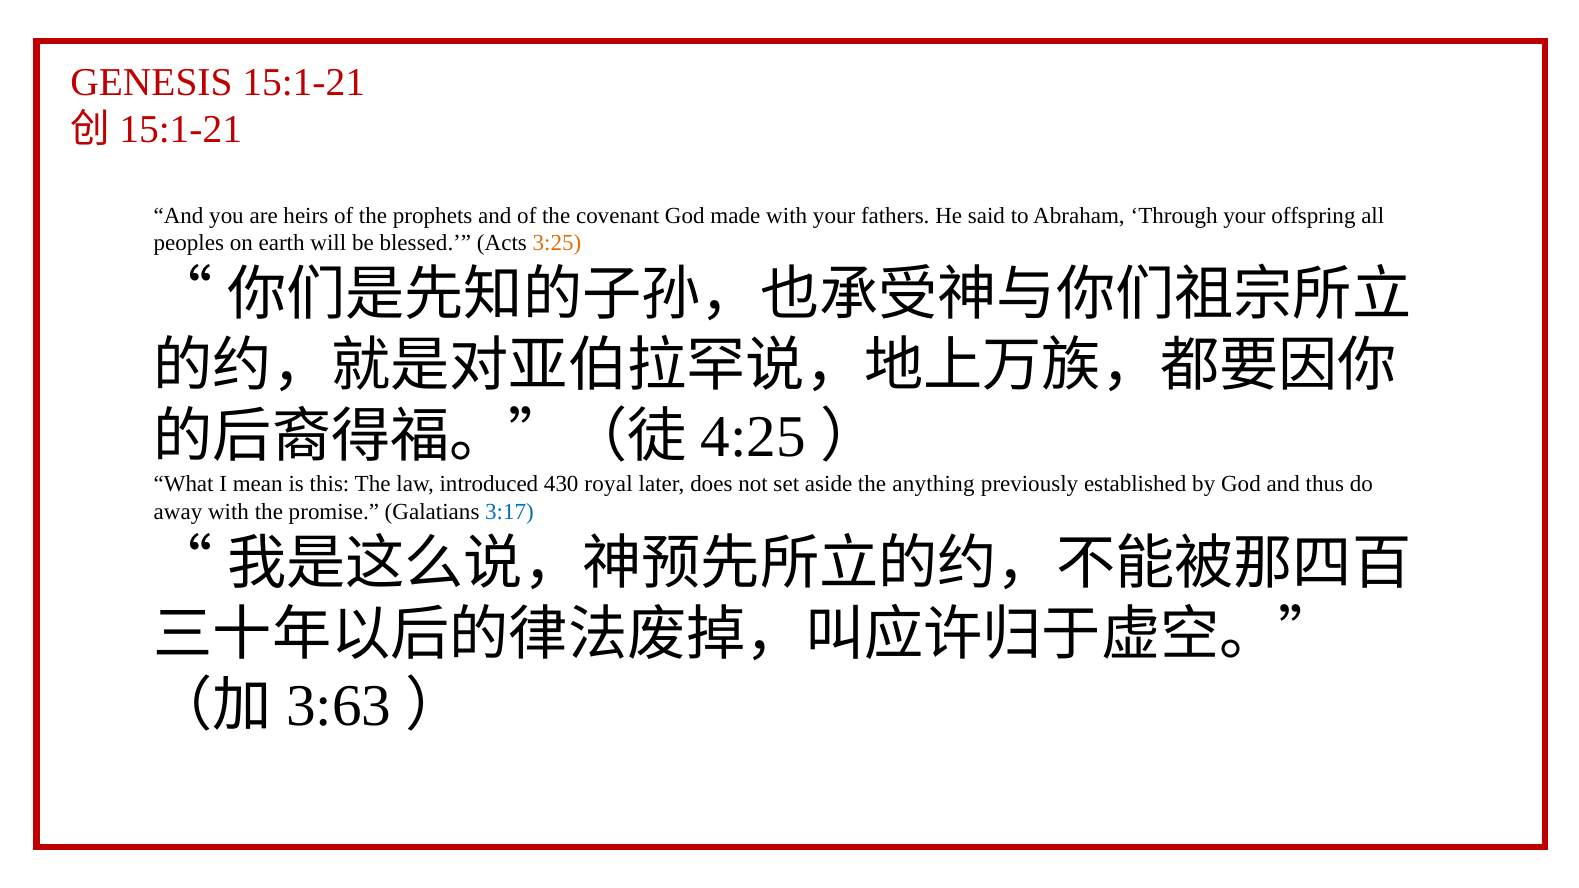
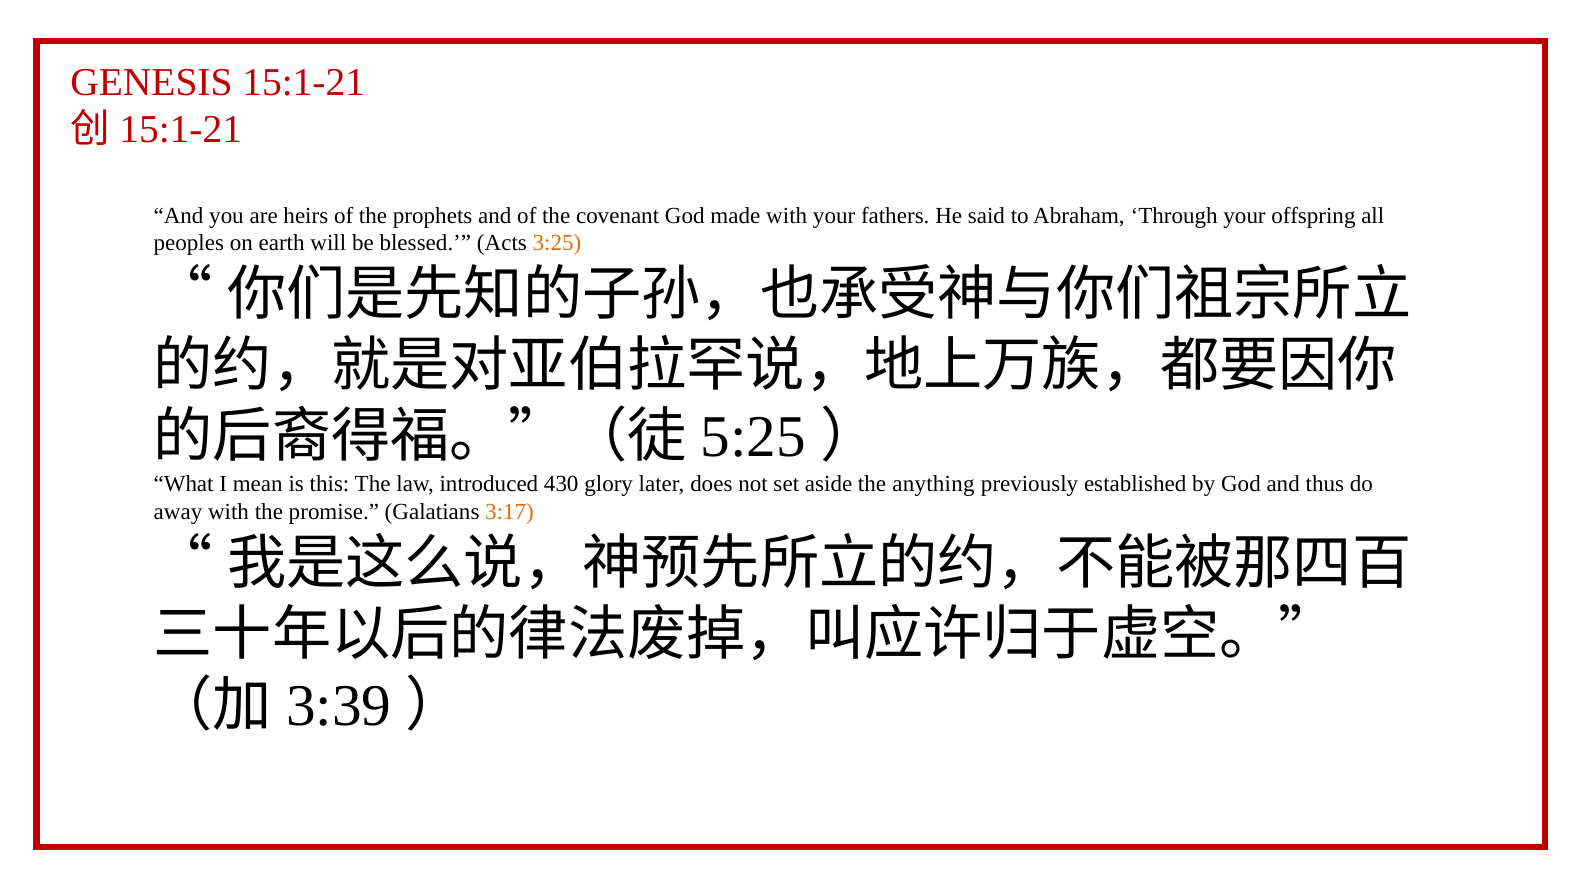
4:25: 4:25 -> 5:25
royal: royal -> glory
3:17 colour: blue -> orange
3:63: 3:63 -> 3:39
